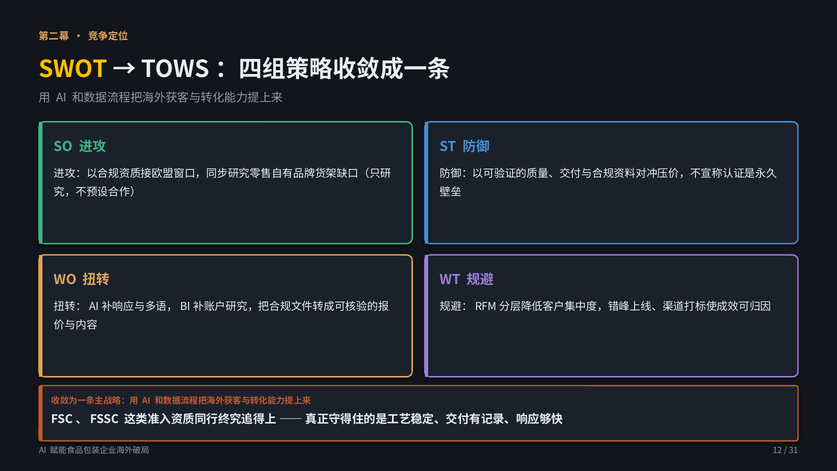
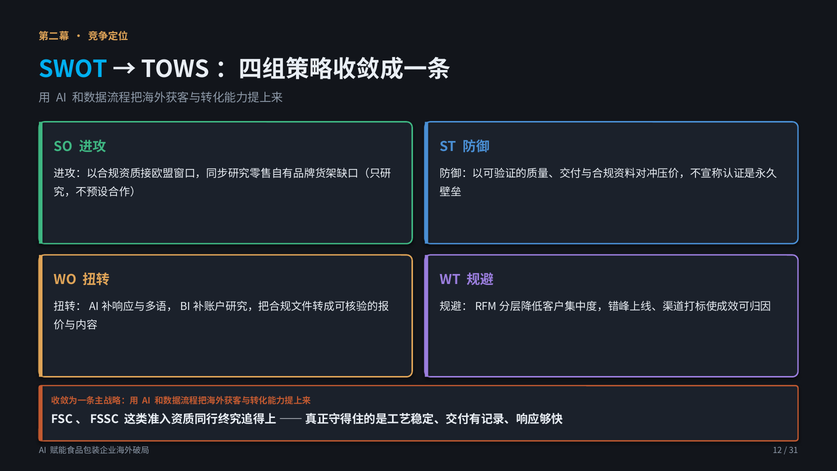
SWOT colour: yellow -> light blue
